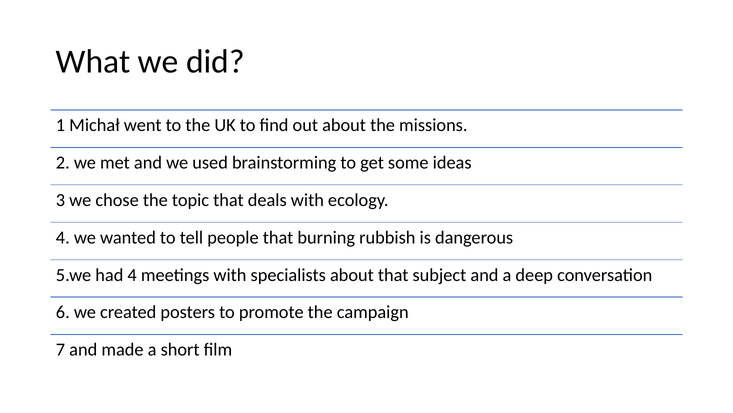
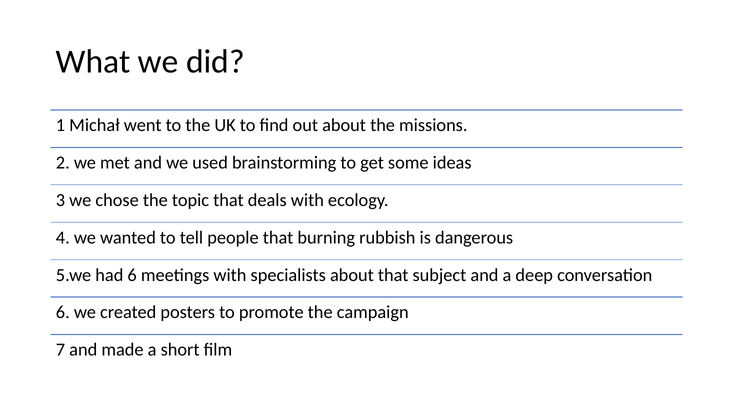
had 4: 4 -> 6
